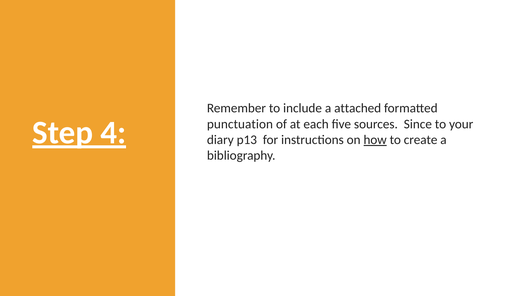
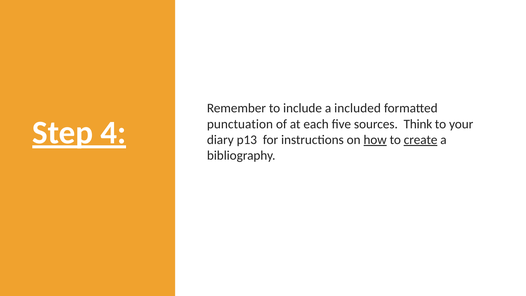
attached: attached -> included
Since: Since -> Think
create underline: none -> present
